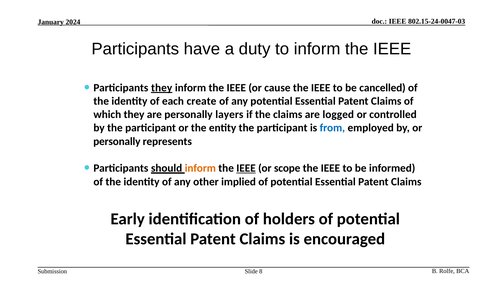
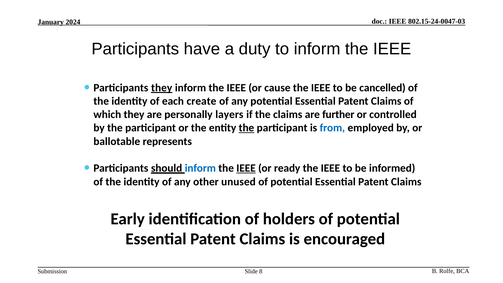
logged: logged -> further
the at (246, 128) underline: none -> present
personally at (117, 141): personally -> ballotable
inform at (200, 168) colour: orange -> blue
scope: scope -> ready
implied: implied -> unused
